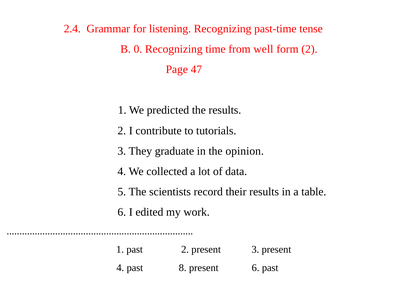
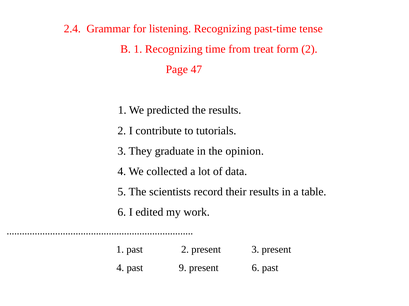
B 0: 0 -> 1
well: well -> treat
8: 8 -> 9
